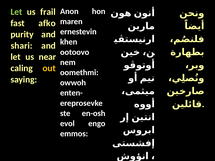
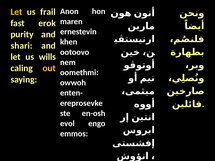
Let at (16, 12) colour: light green -> yellow
afko: afko -> erok
near: near -> wills
